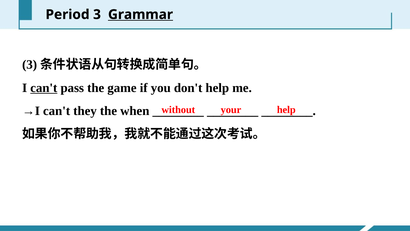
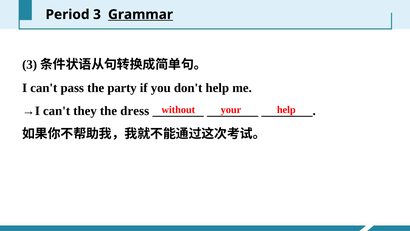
can't at (44, 88) underline: present -> none
game: game -> party
when: when -> dress
